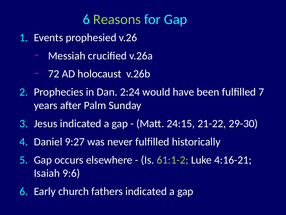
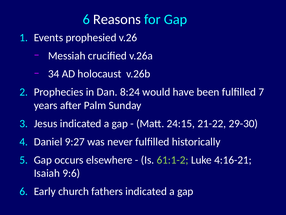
Reasons colour: light green -> white
72: 72 -> 34
2:24: 2:24 -> 8:24
